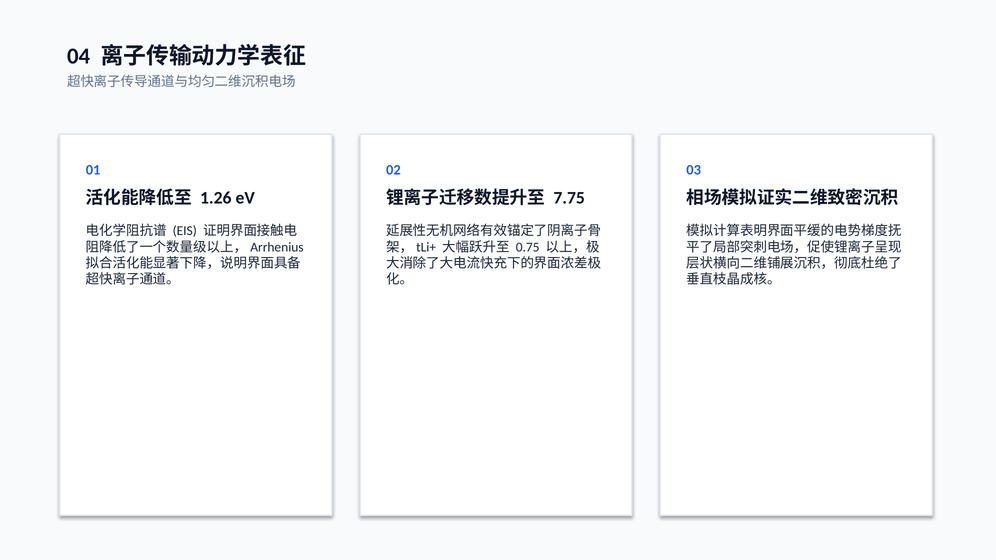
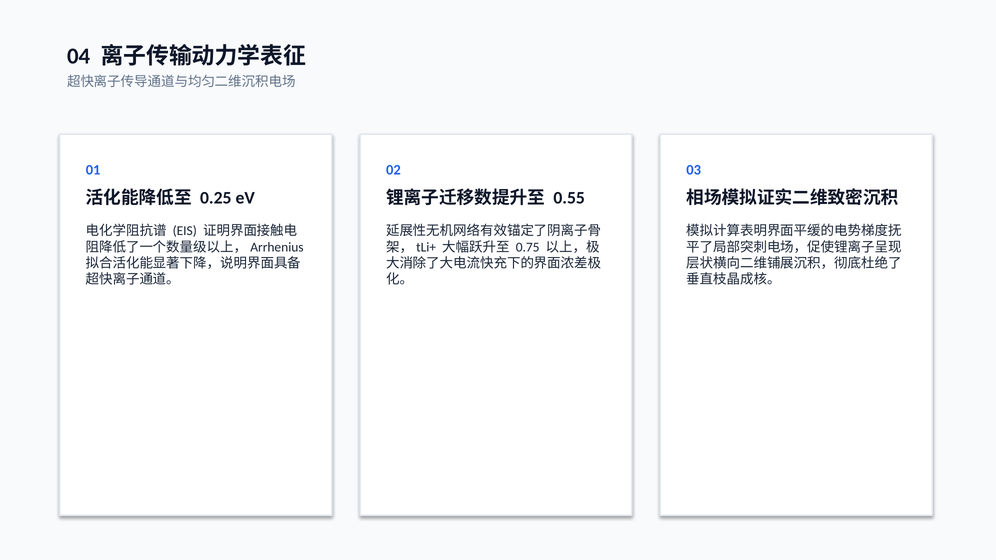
1.26: 1.26 -> 0.25
7.75: 7.75 -> 0.55
